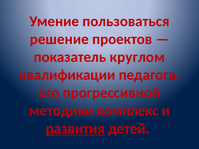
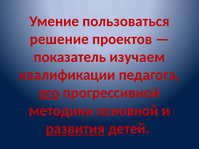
круглом: круглом -> изучаем
его underline: none -> present
комплекс: комплекс -> основной
